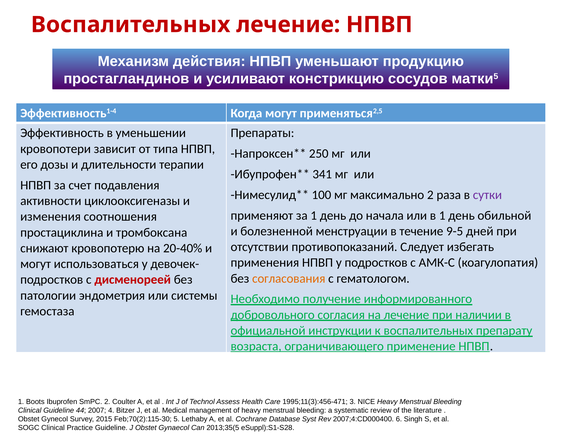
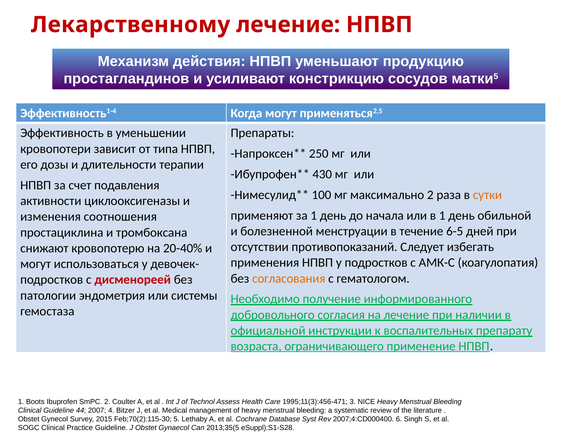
Воспалительных at (131, 25): Воспалительных -> Лекарственному
341: 341 -> 430
сутки colour: purple -> orange
9-5: 9-5 -> 6-5
